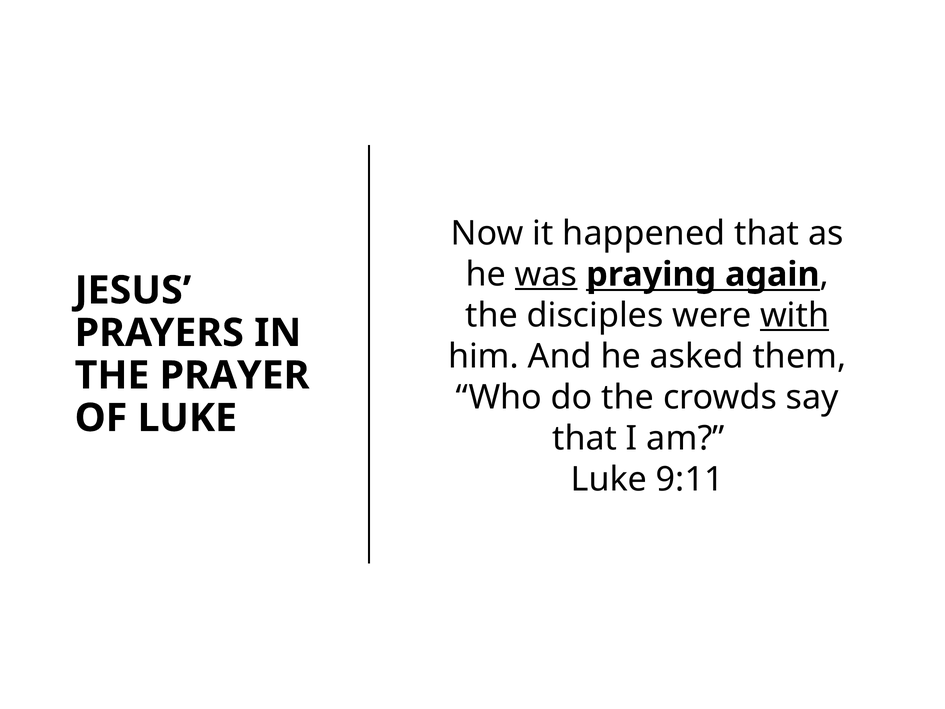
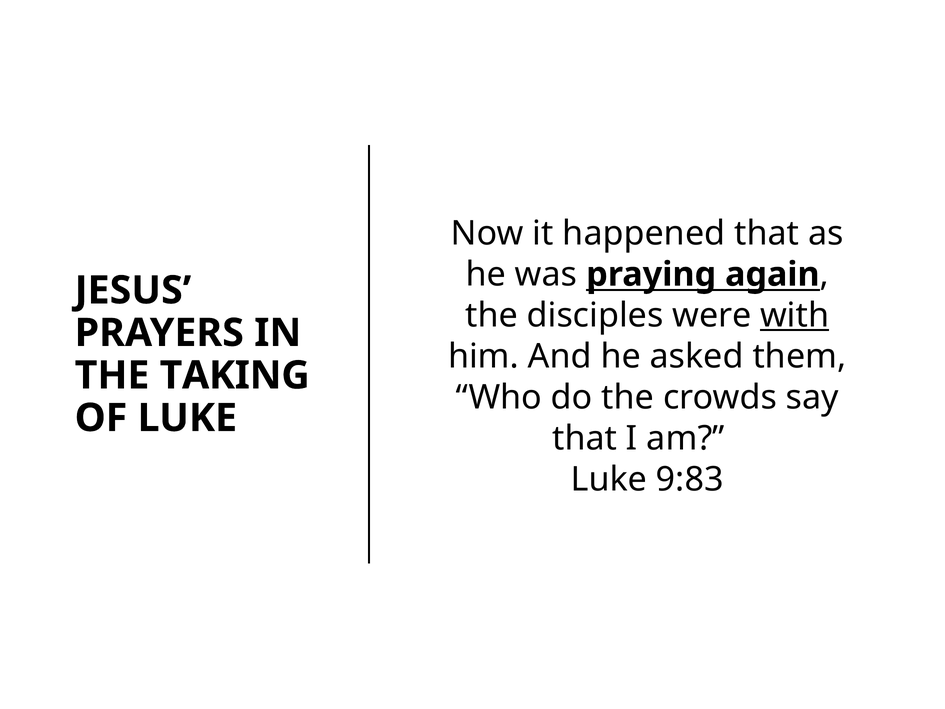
was underline: present -> none
PRAYER: PRAYER -> TAKING
9:11: 9:11 -> 9:83
